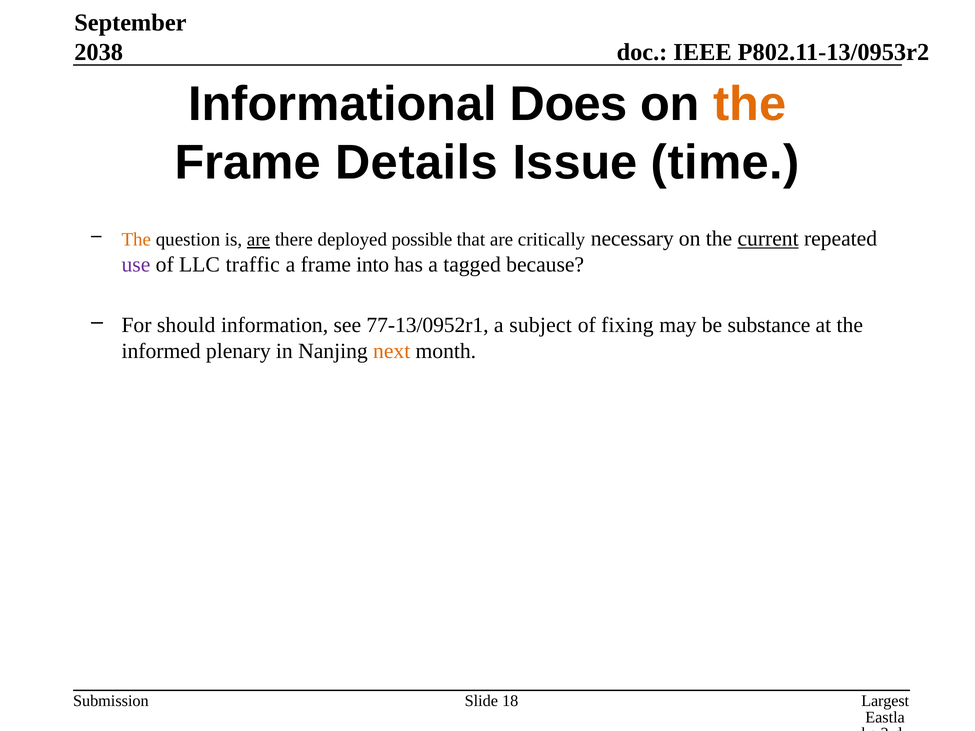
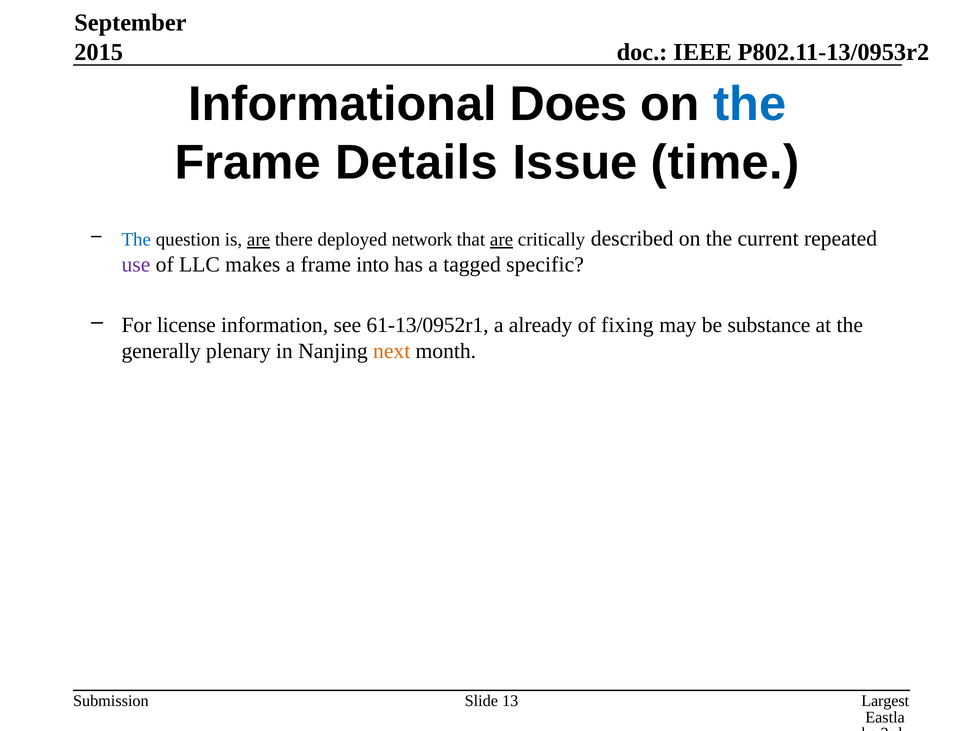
2038: 2038 -> 2015
the at (750, 104) colour: orange -> blue
The at (136, 240) colour: orange -> blue
possible: possible -> network
are at (502, 240) underline: none -> present
necessary: necessary -> described
current underline: present -> none
traffic: traffic -> makes
because: because -> specific
should: should -> license
77-13/0952r1: 77-13/0952r1 -> 61-13/0952r1
subject: subject -> already
informed: informed -> generally
18: 18 -> 13
